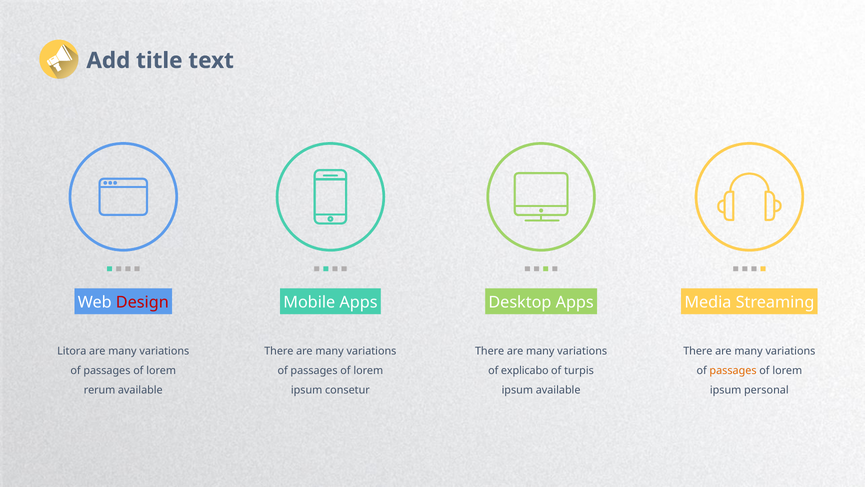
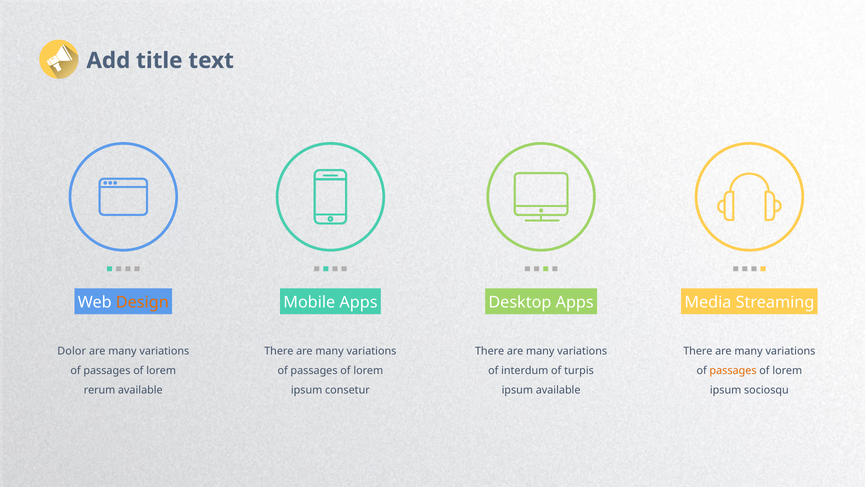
Design colour: red -> orange
Litora: Litora -> Dolor
explicabo: explicabo -> interdum
personal: personal -> sociosqu
